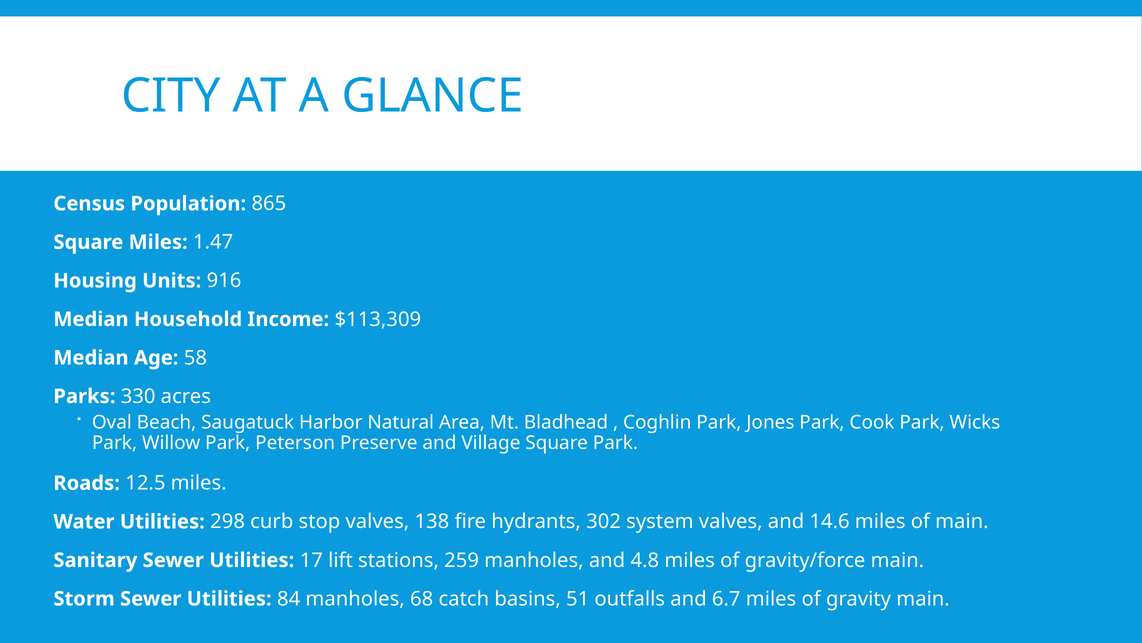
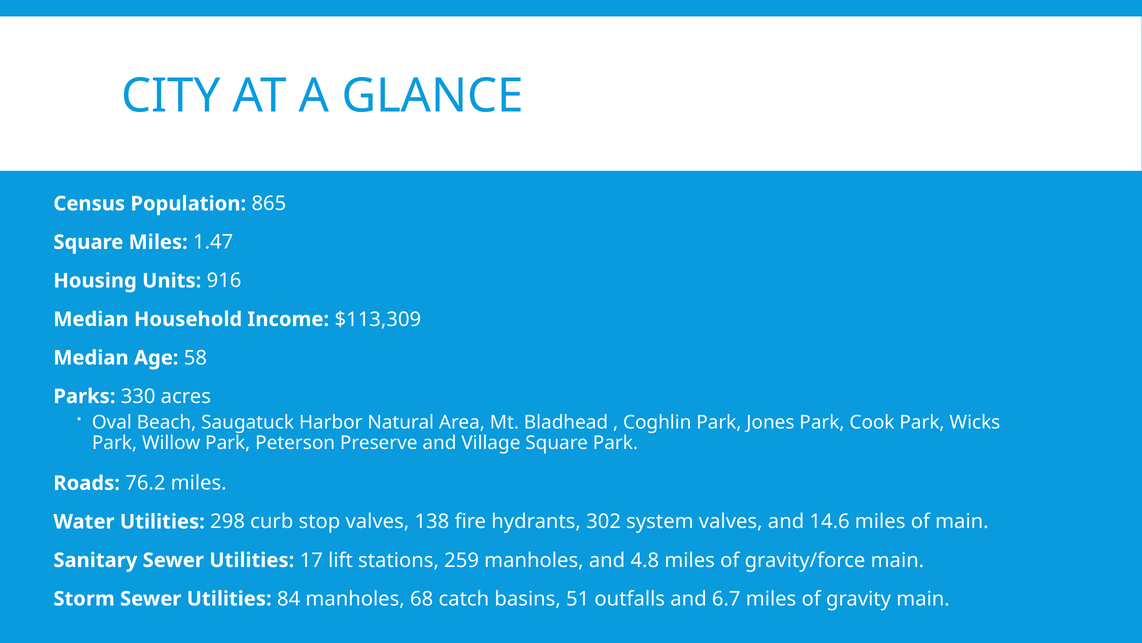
12.5: 12.5 -> 76.2
